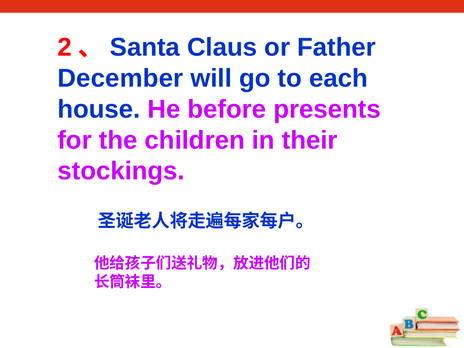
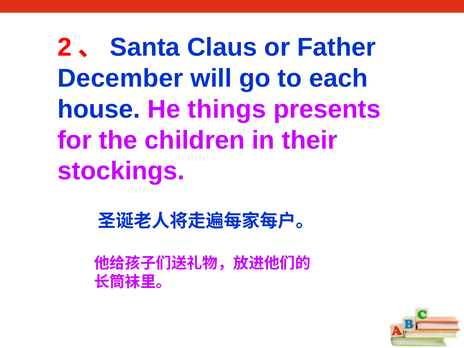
before: before -> things
